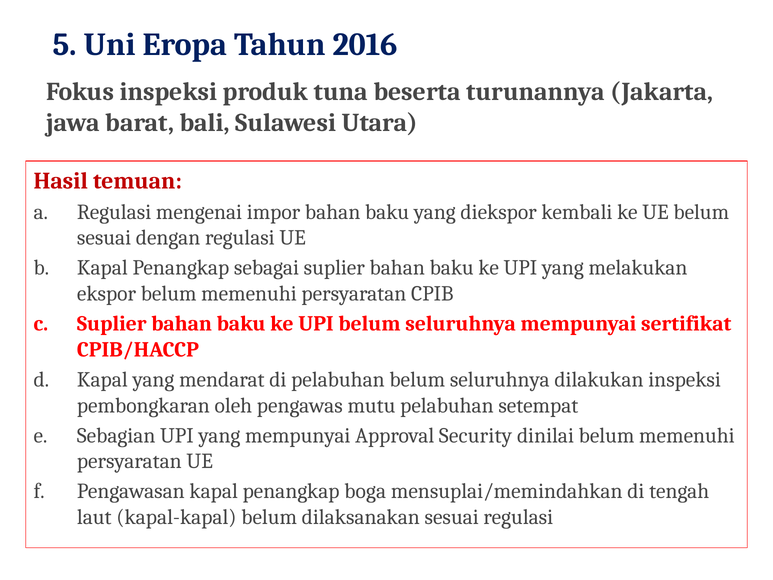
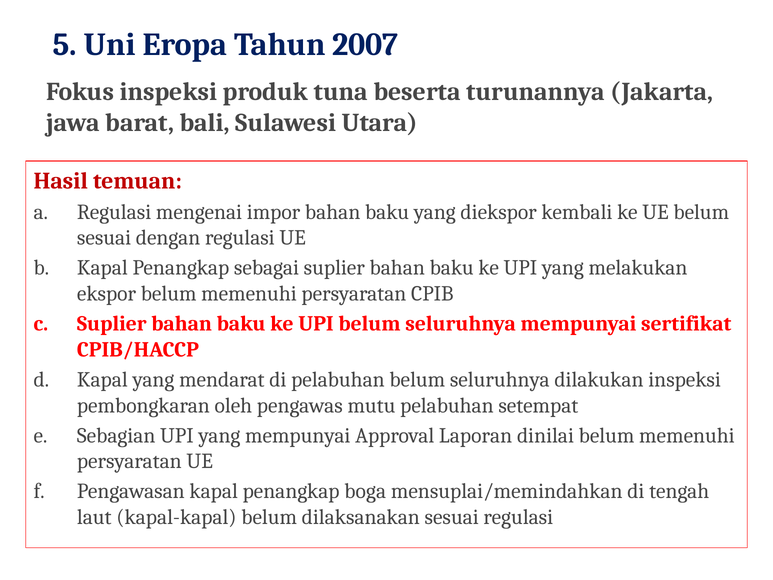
2016: 2016 -> 2007
Security: Security -> Laporan
